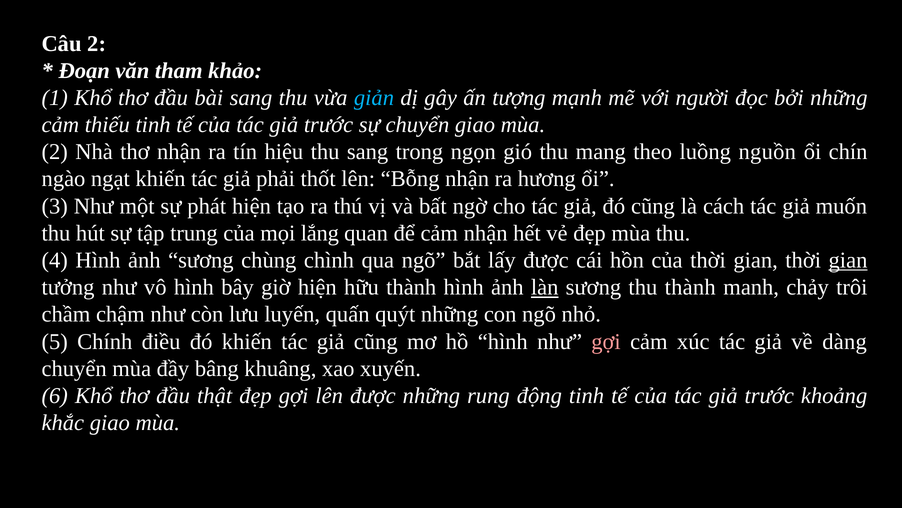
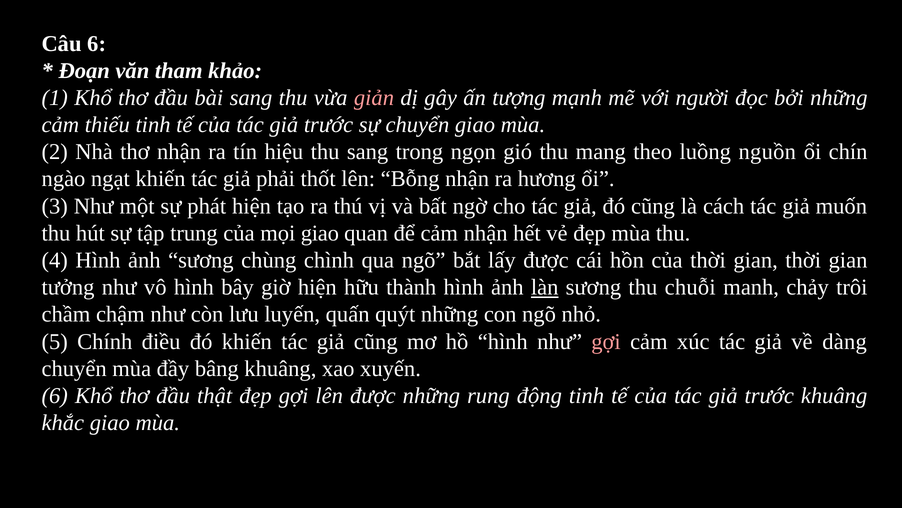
Câu 2: 2 -> 6
giản colour: light blue -> pink
mọi lắng: lắng -> giao
gian at (848, 260) underline: present -> none
thu thành: thành -> chuỗi
trước khoảng: khoảng -> khuâng
